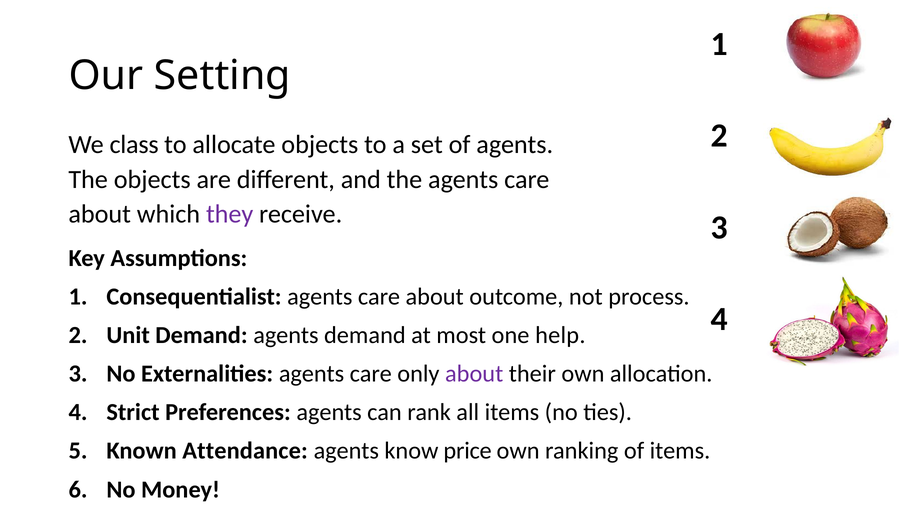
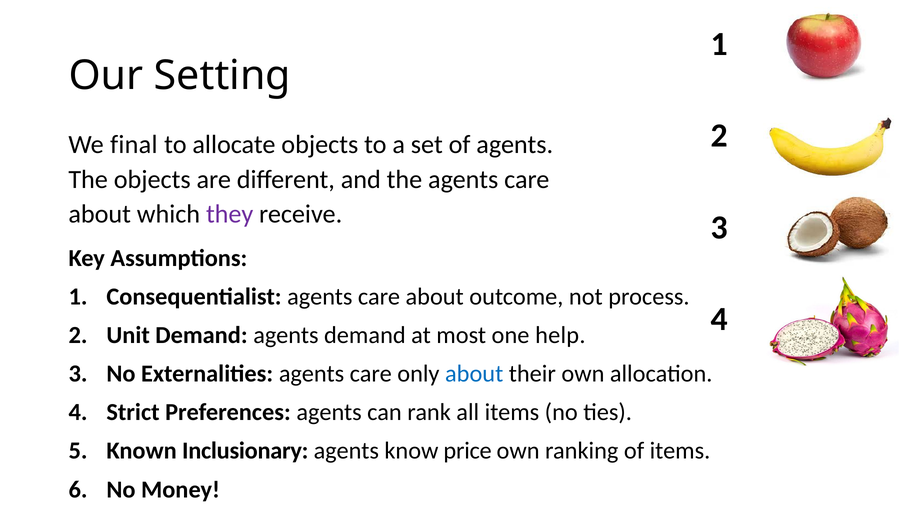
class: class -> final
about at (474, 374) colour: purple -> blue
Attendance: Attendance -> Inclusionary
